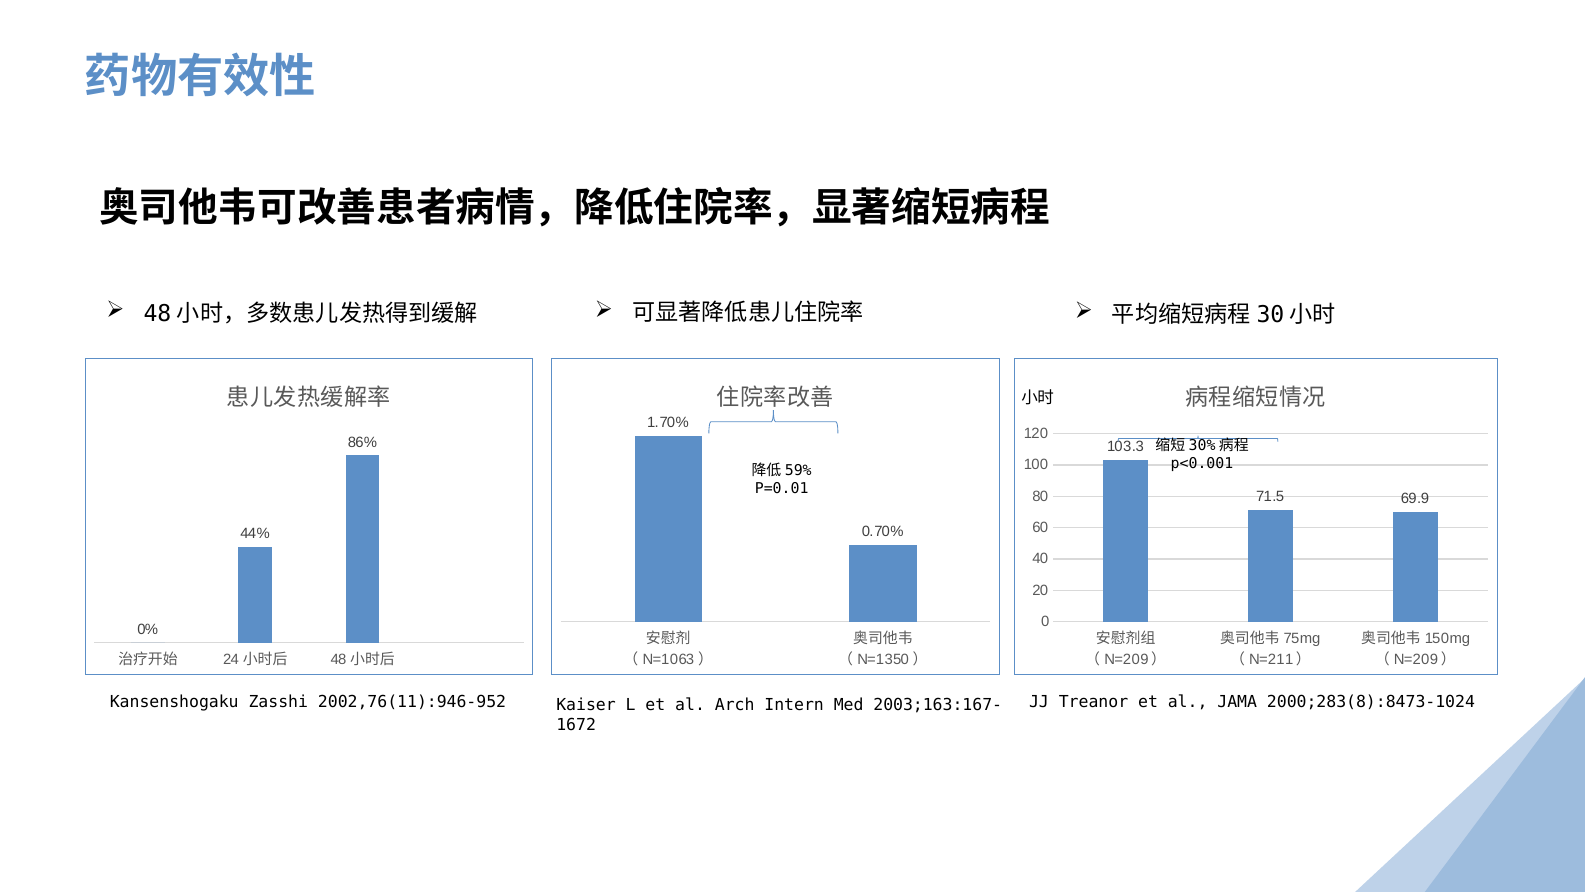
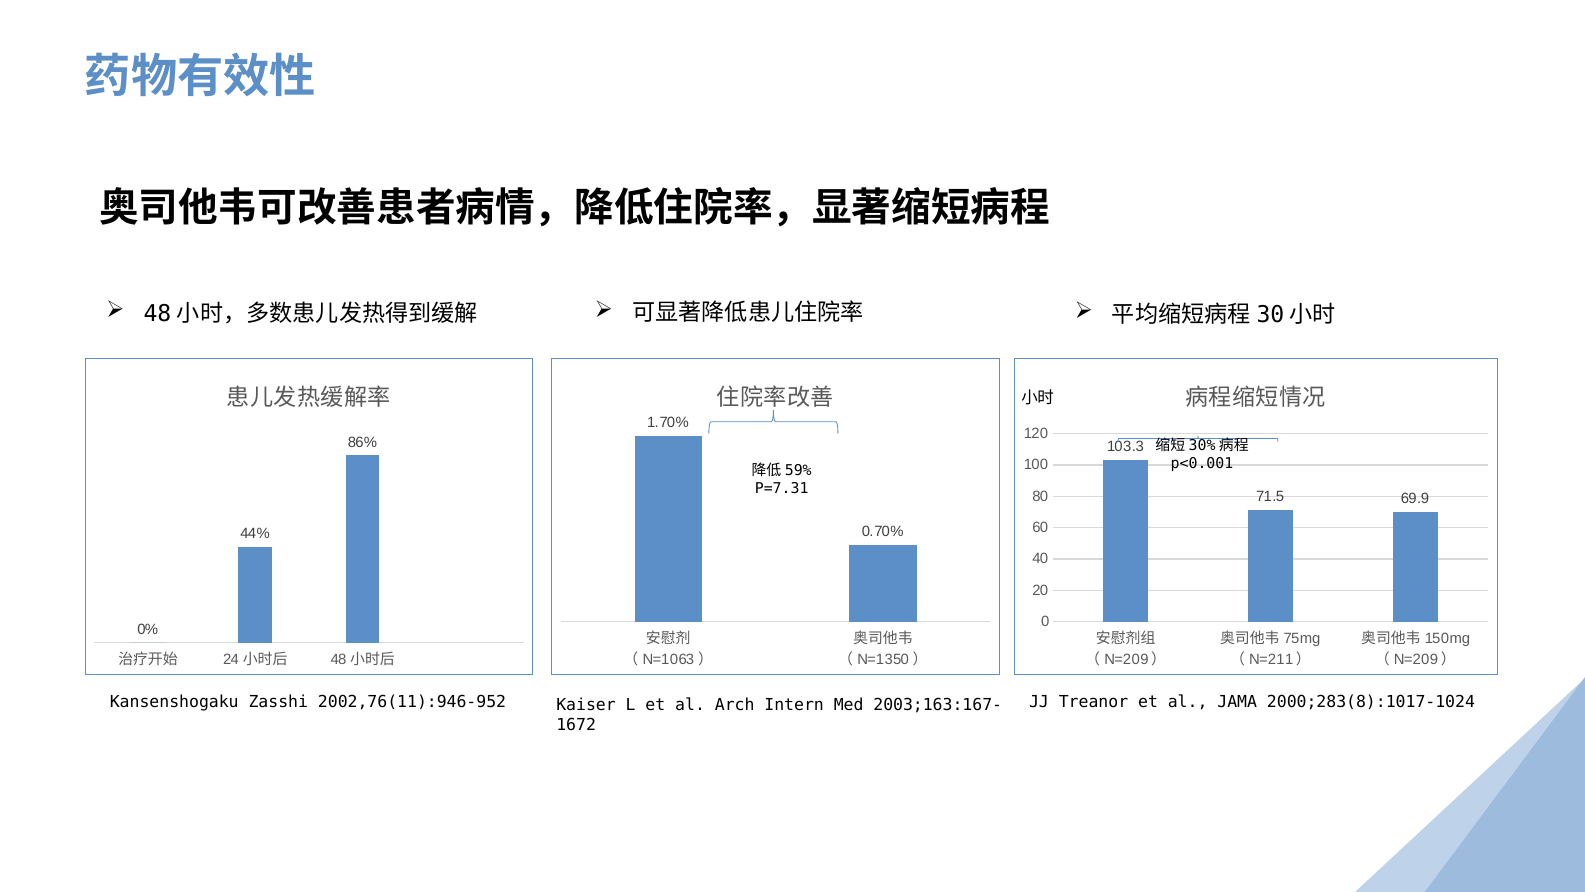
P=0.01: P=0.01 -> P=7.31
2000;283(8):8473-1024: 2000;283(8):8473-1024 -> 2000;283(8):1017-1024
